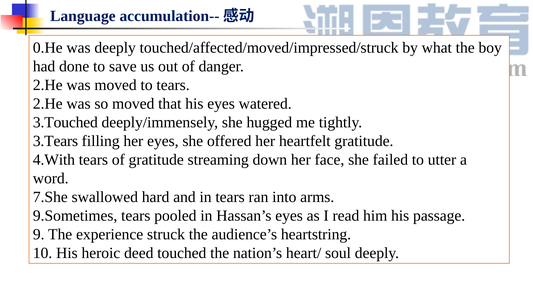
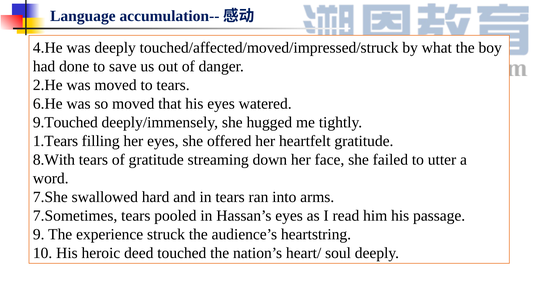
0.He: 0.He -> 4.He
2.He at (48, 104): 2.He -> 6.He
3.Touched: 3.Touched -> 9.Touched
3.Tears: 3.Tears -> 1.Tears
4.With: 4.With -> 8.With
9.Sometimes: 9.Sometimes -> 7.Sometimes
